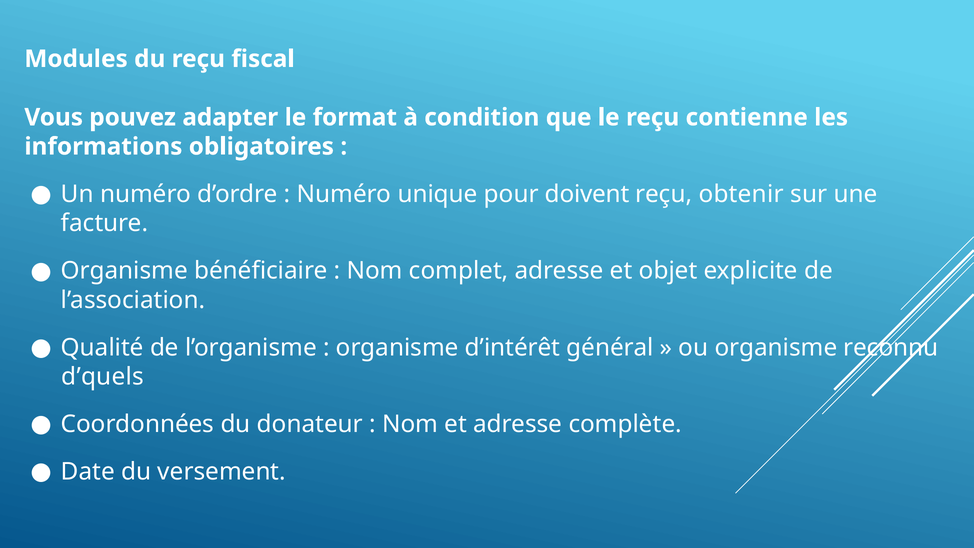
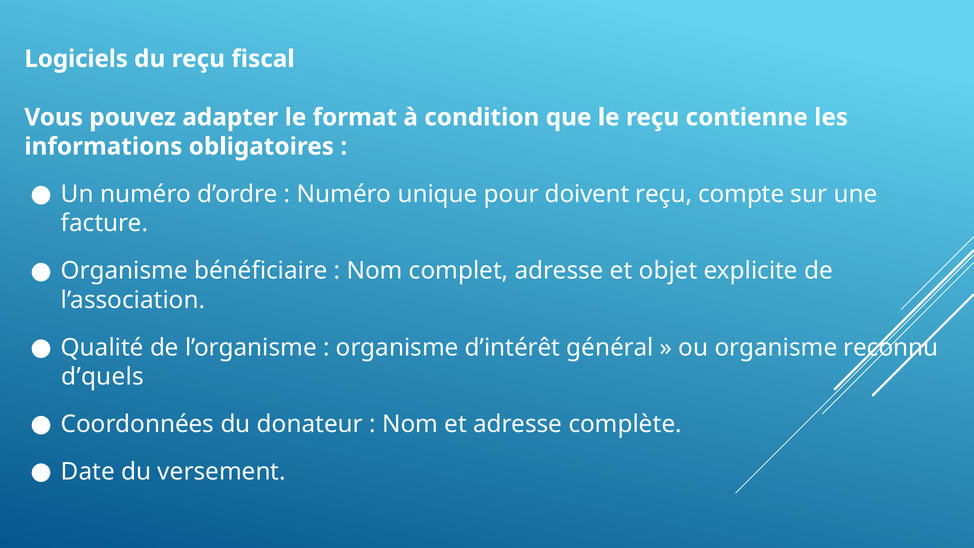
Modules: Modules -> Logiciels
obtenir: obtenir -> compte
